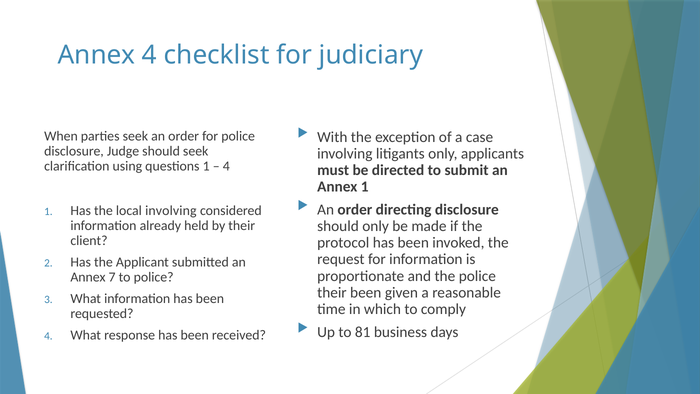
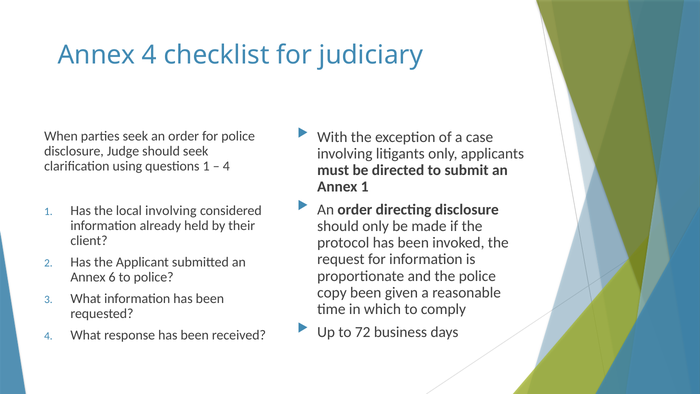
7: 7 -> 6
their at (332, 292): their -> copy
81: 81 -> 72
